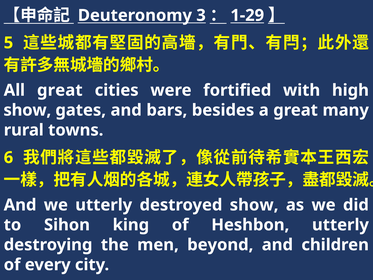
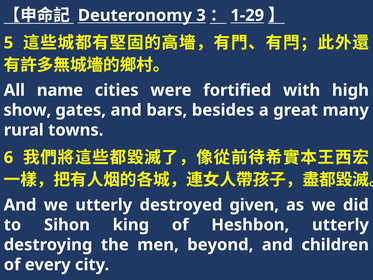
All great: great -> name
destroyed show: show -> given
